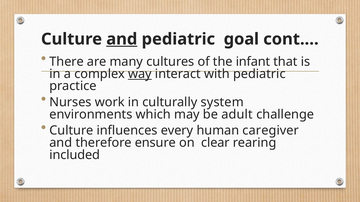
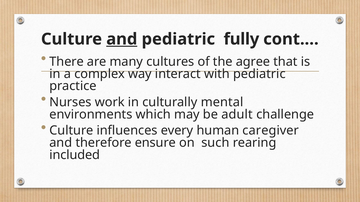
goal: goal -> fully
infant: infant -> agree
way underline: present -> none
system: system -> mental
clear: clear -> such
